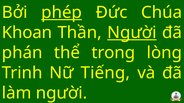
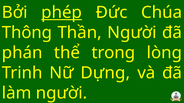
Khoan: Khoan -> Thông
Người at (132, 33) underline: present -> none
Tiếng: Tiếng -> Dựng
